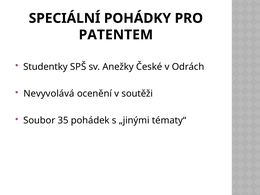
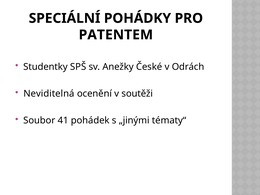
Nevyvolává: Nevyvolává -> Neviditelná
35: 35 -> 41
